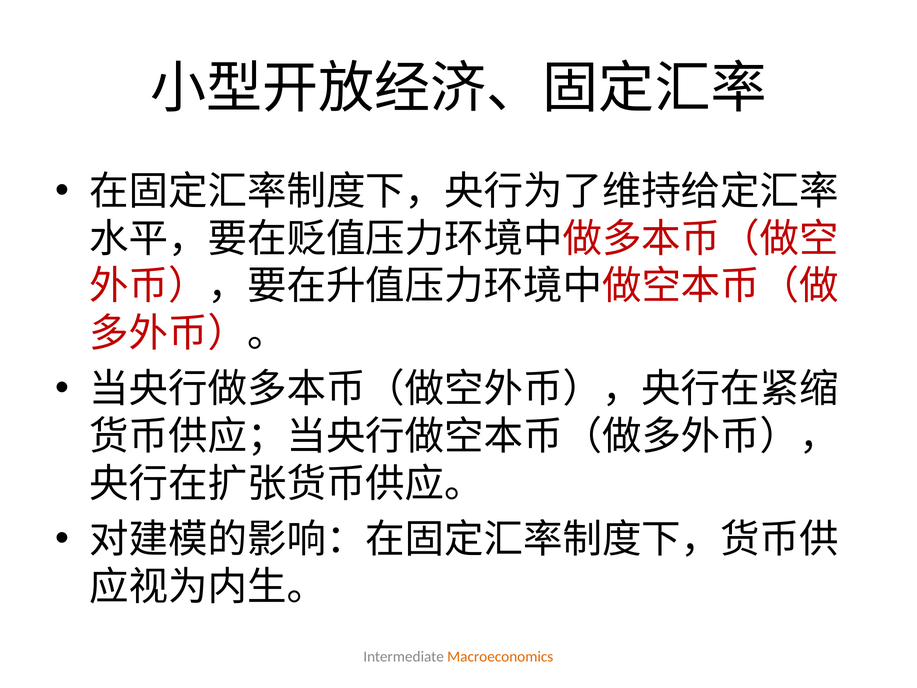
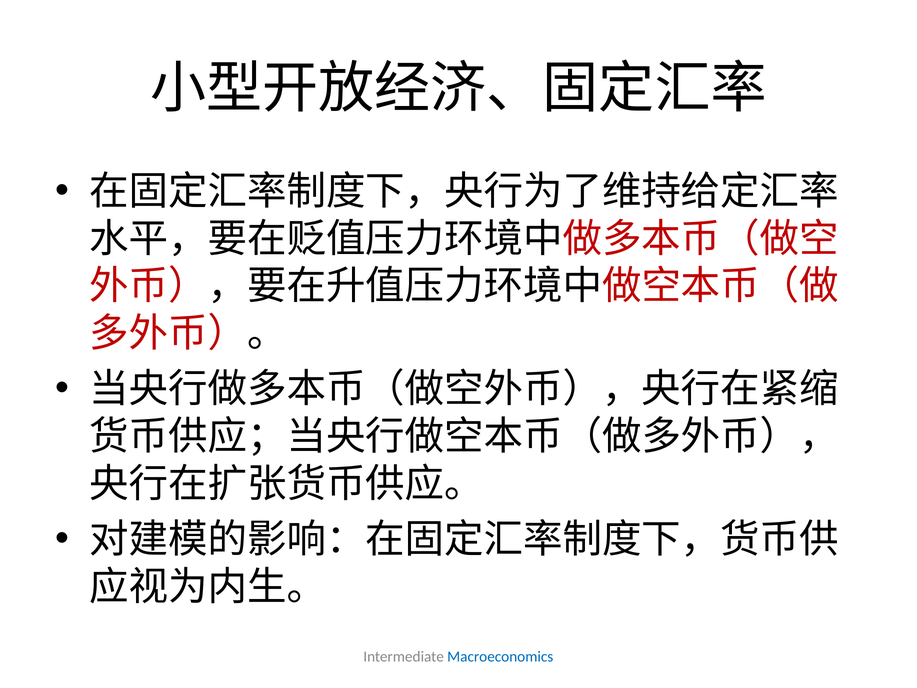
Macroeconomics colour: orange -> blue
